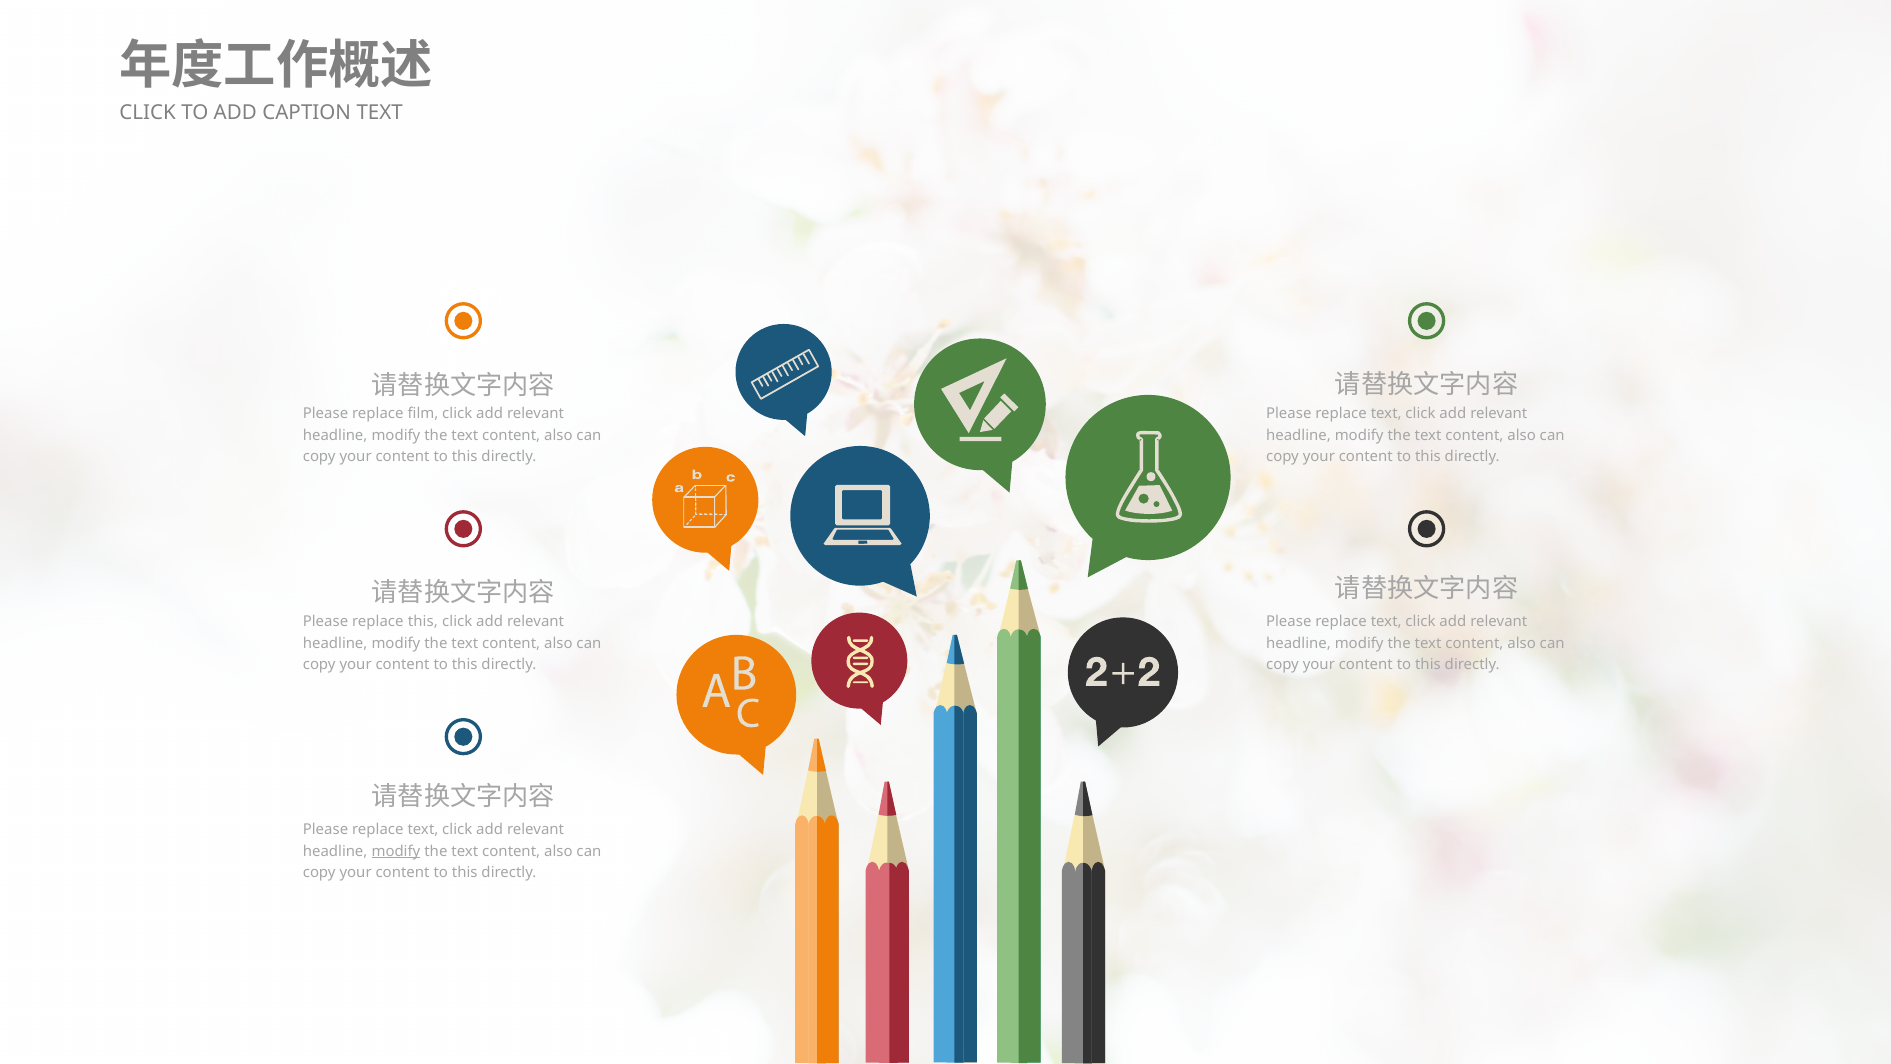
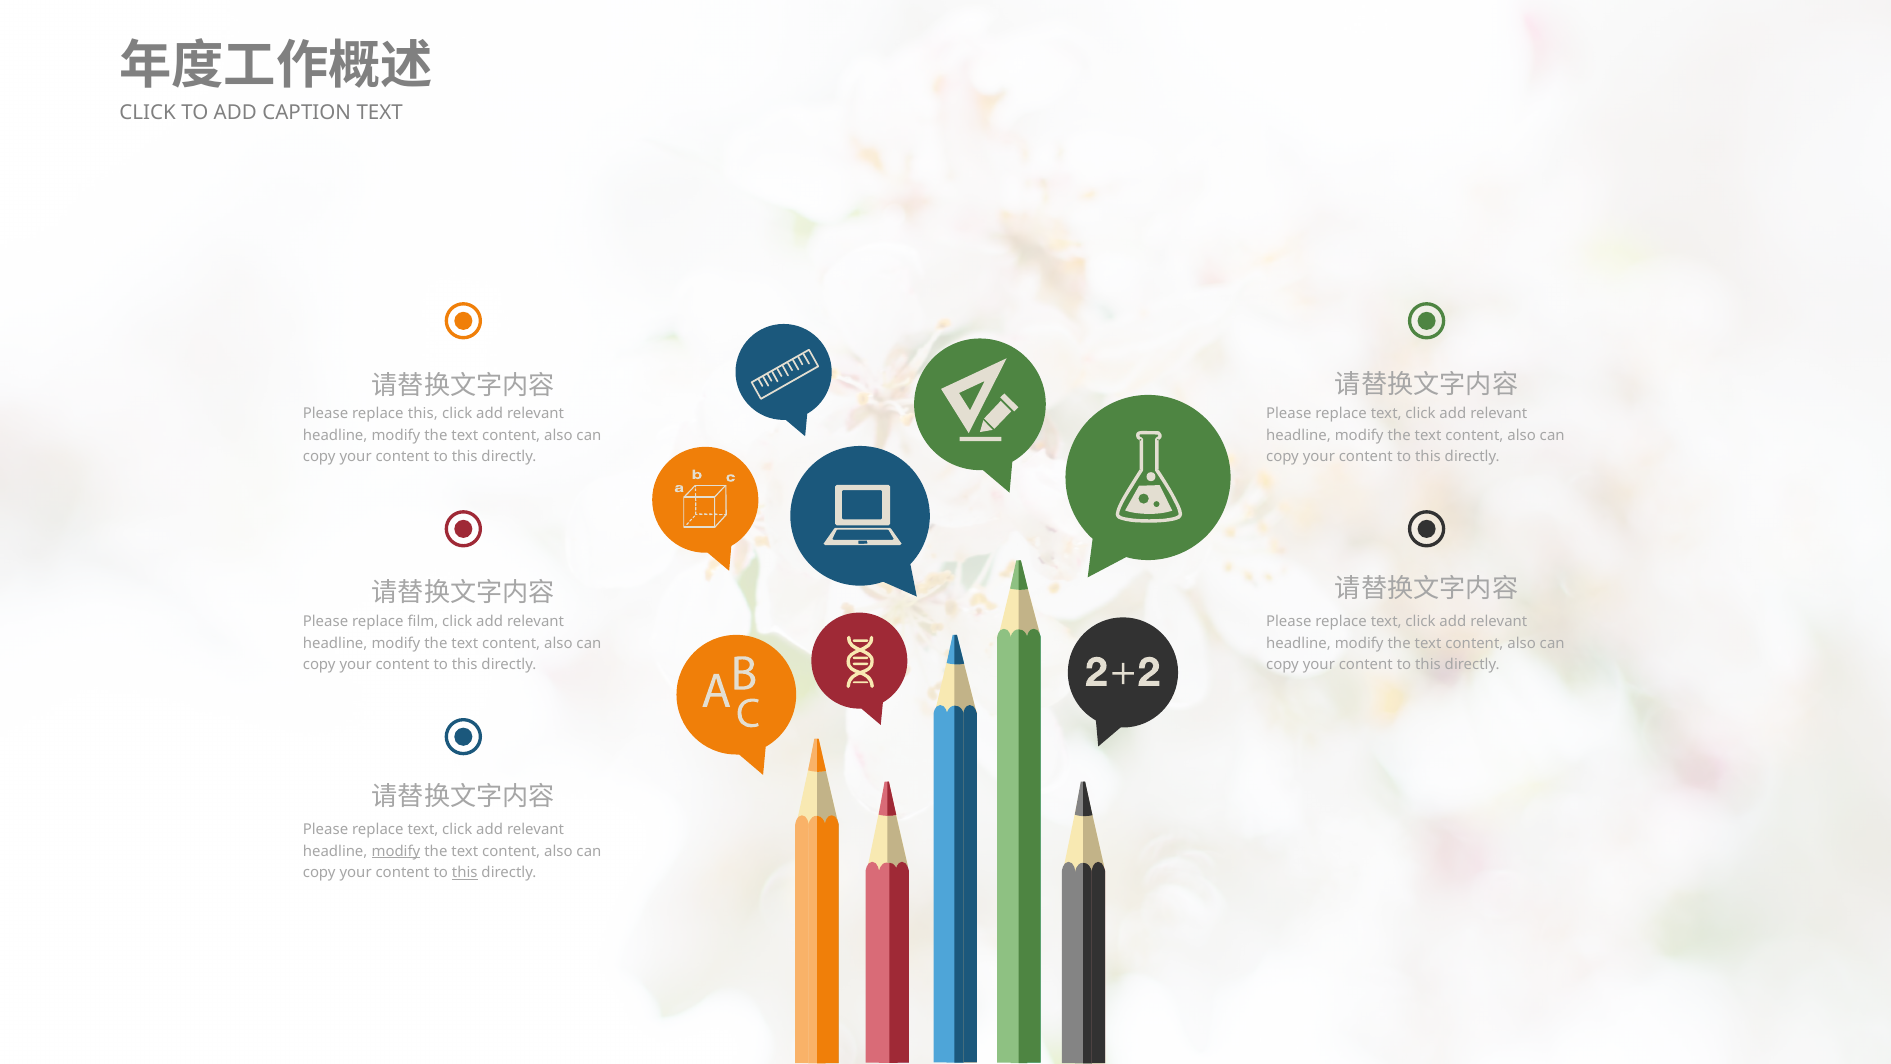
replace film: film -> this
replace this: this -> film
this at (465, 872) underline: none -> present
